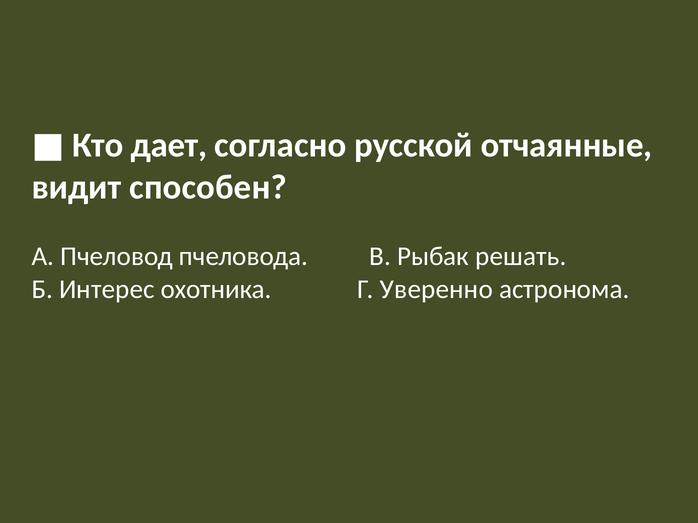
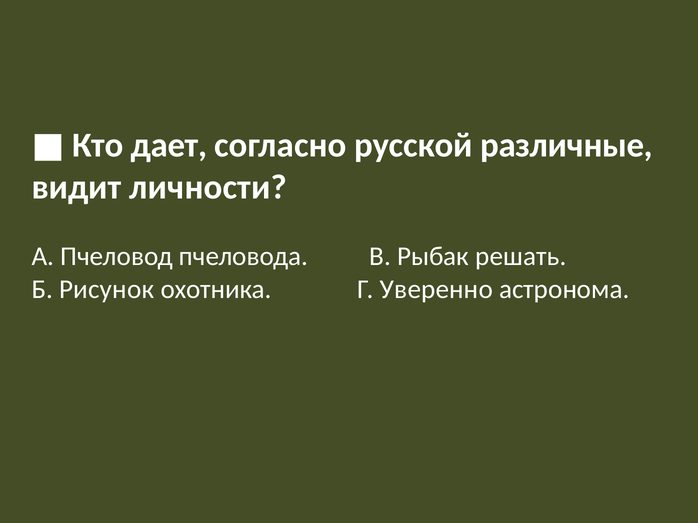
отчаянные: отчаянные -> различные
способен: способен -> личности
Интерес: Интерес -> Рисунок
